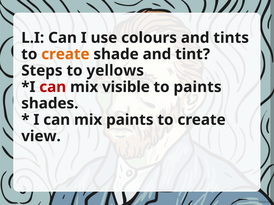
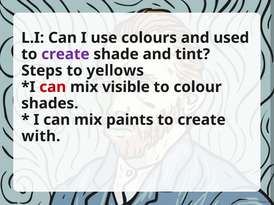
tints: tints -> used
create at (65, 54) colour: orange -> purple
to paints: paints -> colour
view: view -> with
